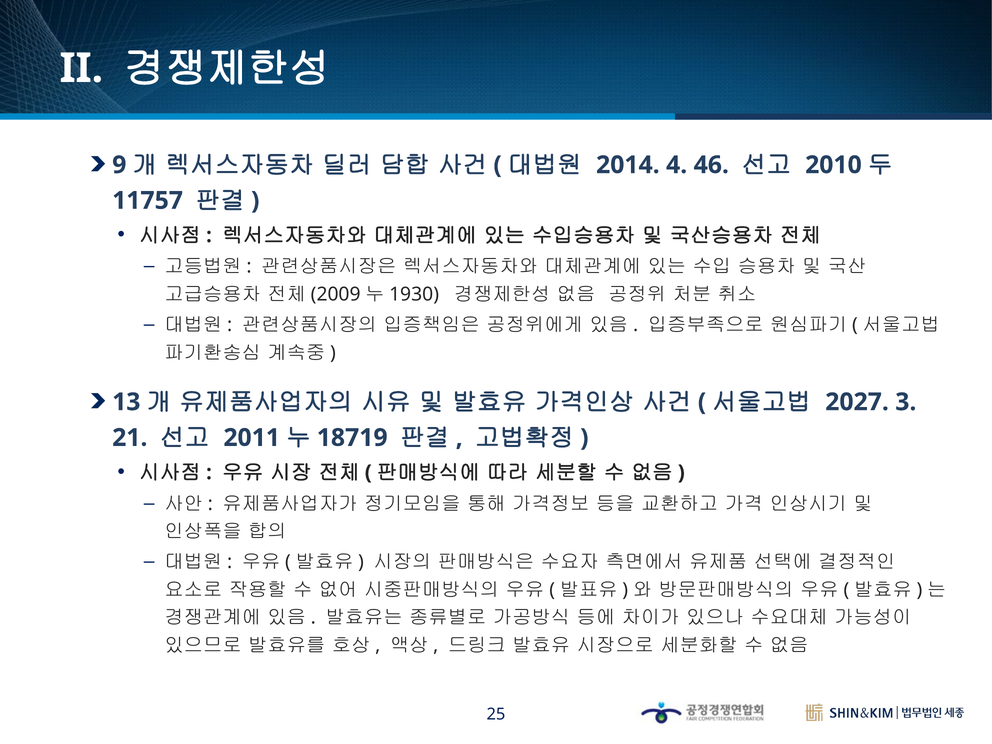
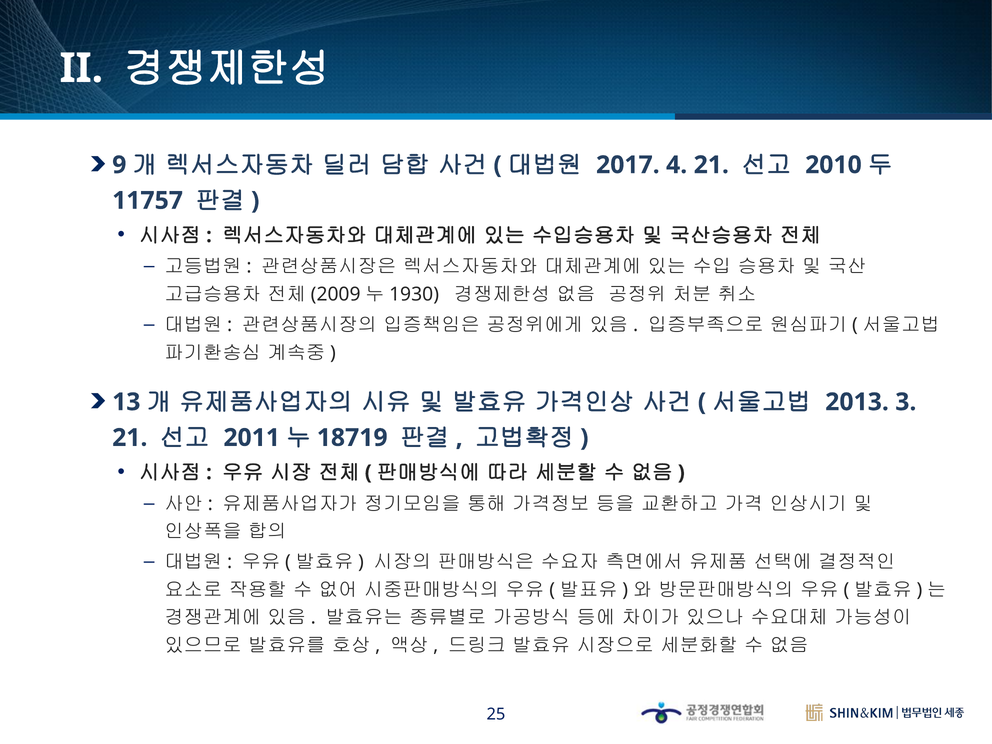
2014: 2014 -> 2017
4 46: 46 -> 21
2027: 2027 -> 2013
